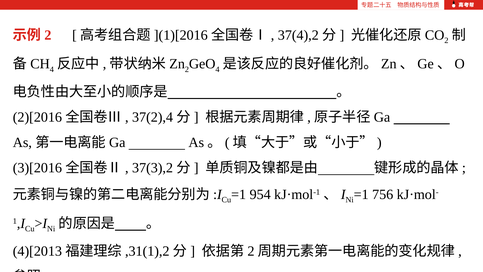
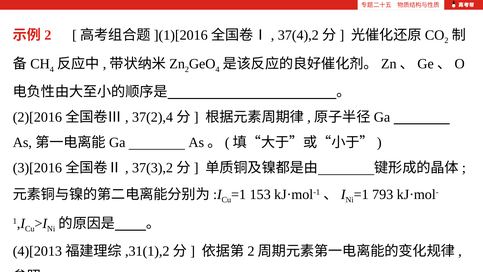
954: 954 -> 153
756: 756 -> 793
